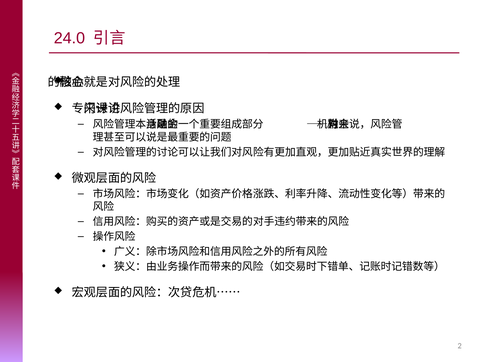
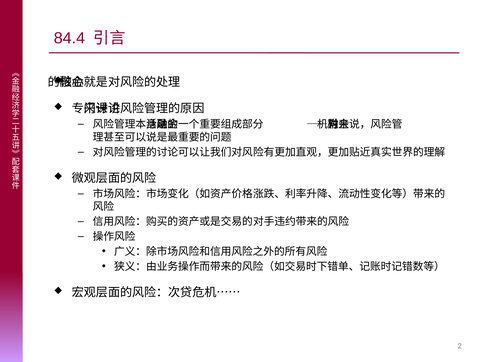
24.0: 24.0 -> 84.4
